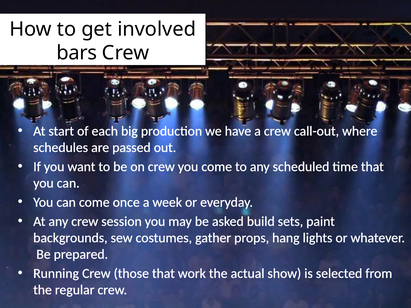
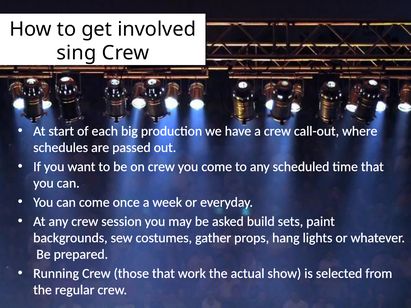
bars: bars -> sing
